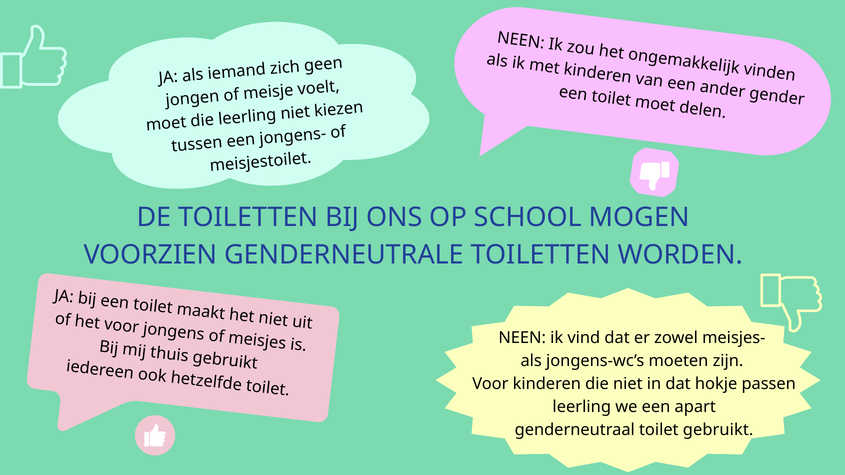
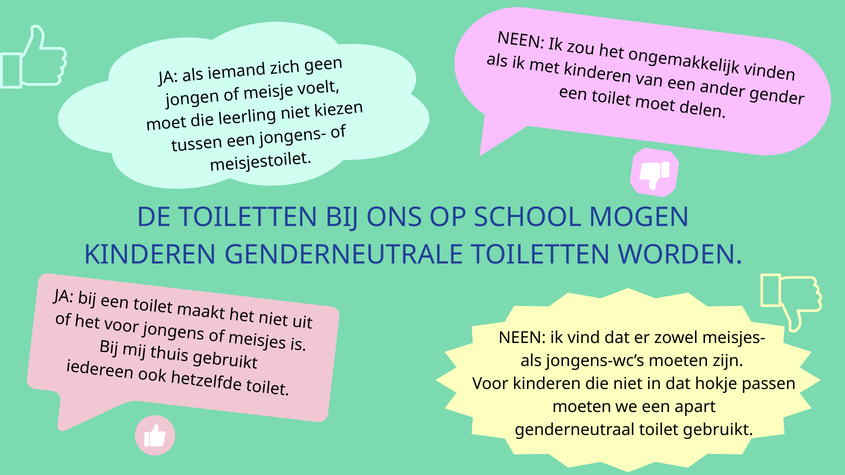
VOORZIEN at (150, 255): VOORZIEN -> KINDEREN
leerling at (582, 407): leerling -> moeten
